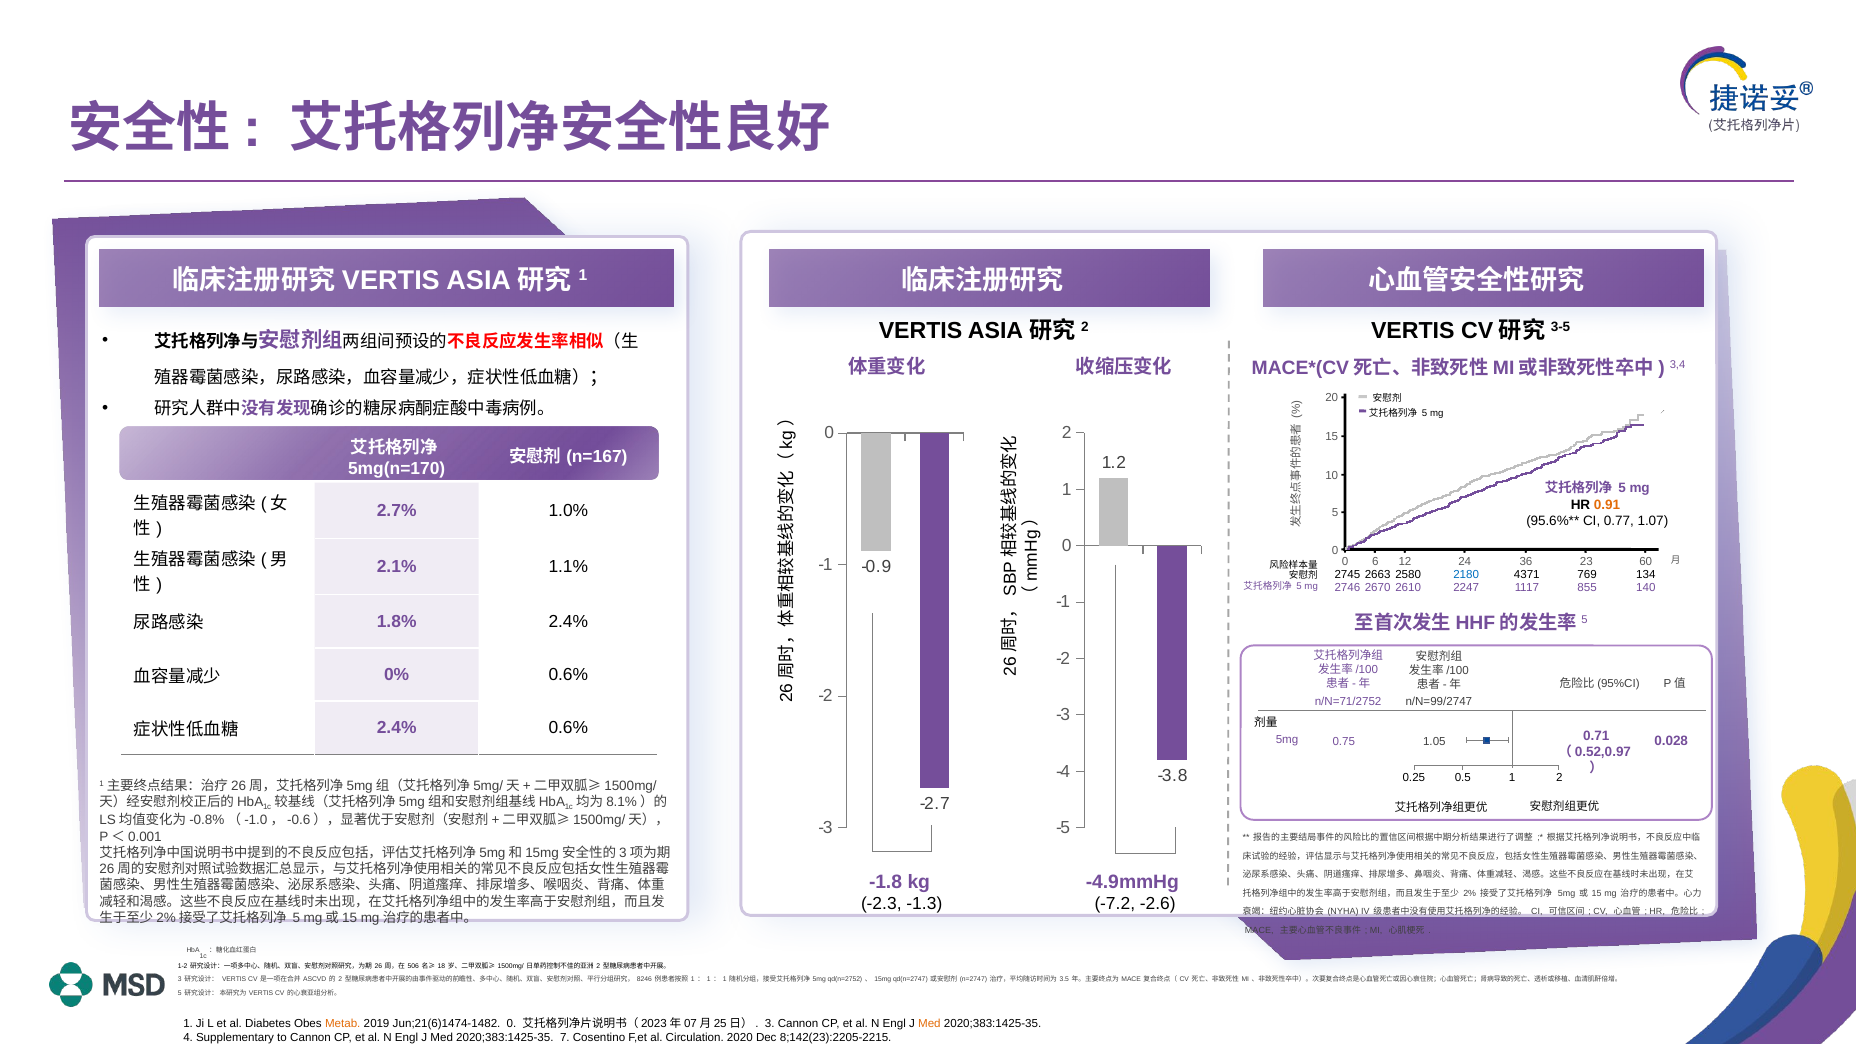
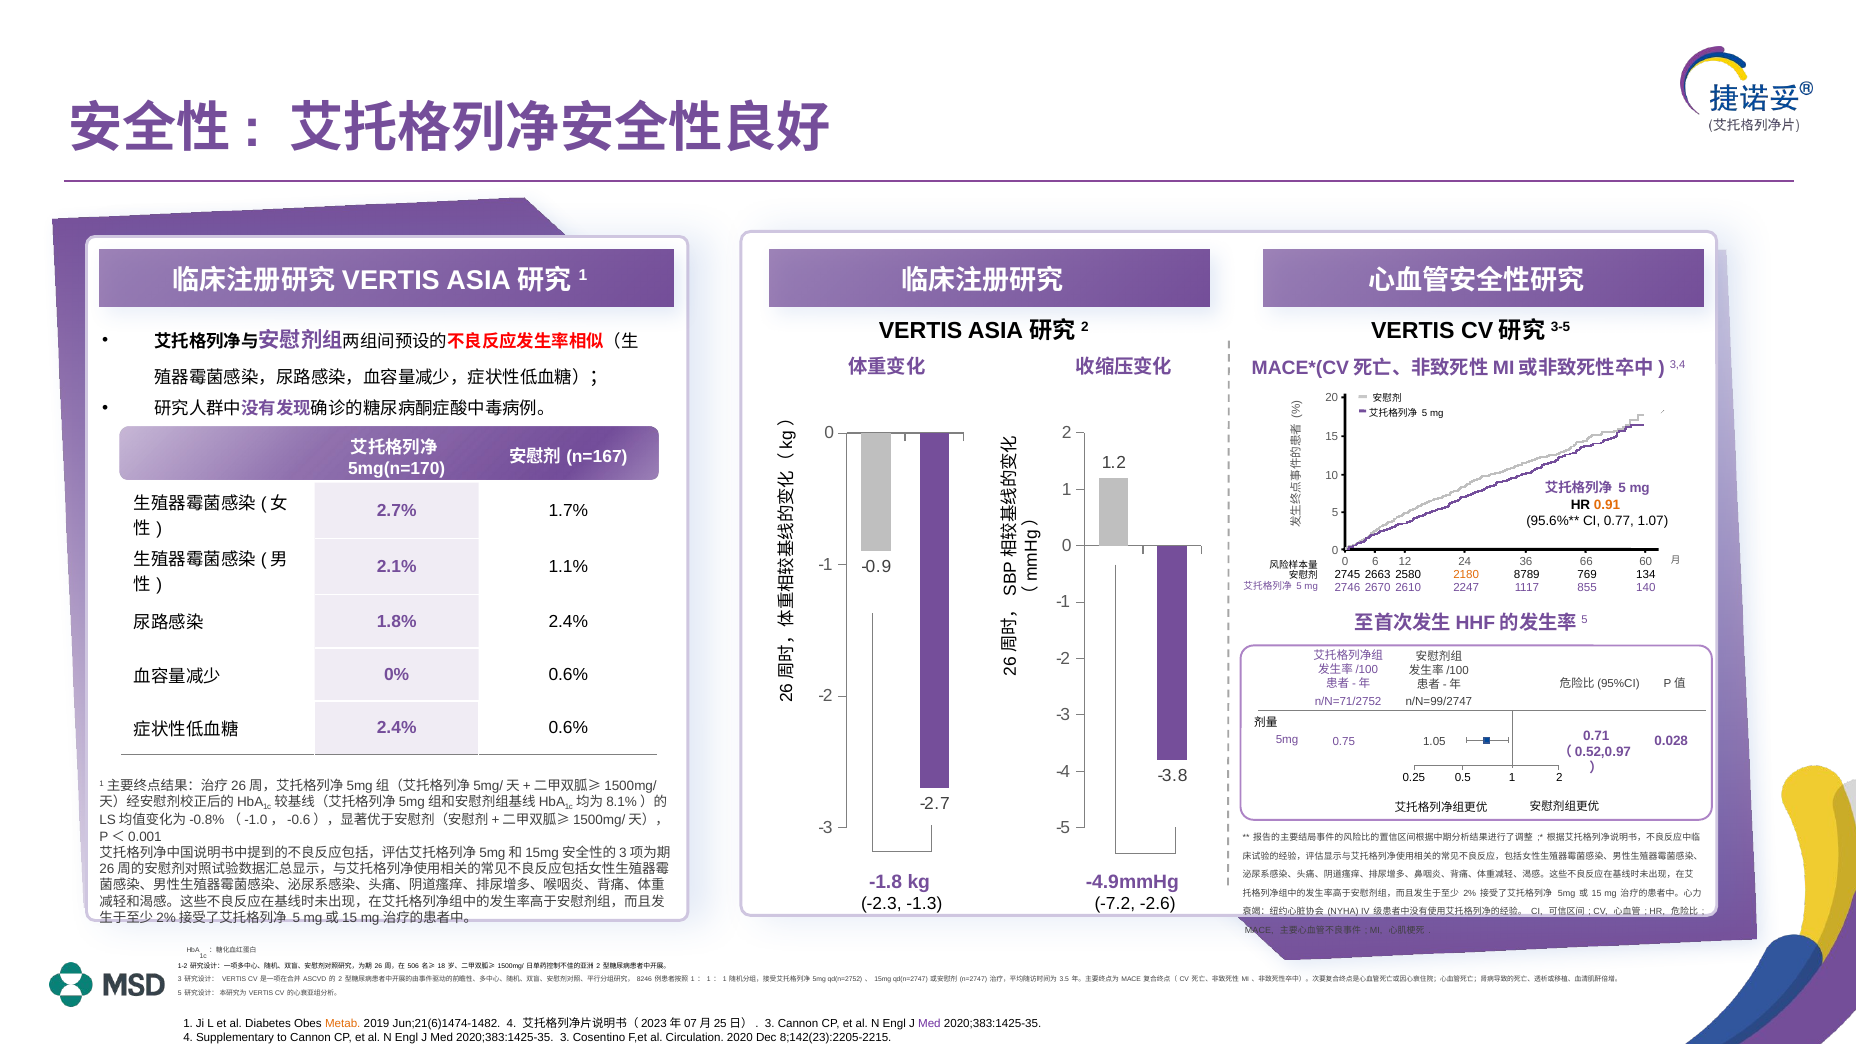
1.0%: 1.0% -> 1.7%
23: 23 -> 66
2180 colour: blue -> orange
4371: 4371 -> 8789
Jun;21(6)1474-1482 0: 0 -> 4
Med at (929, 1024) colour: orange -> purple
2020;383:1425-35 7: 7 -> 3
